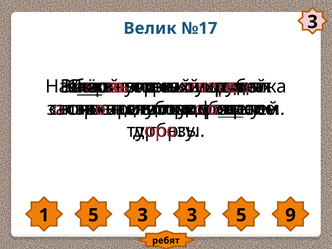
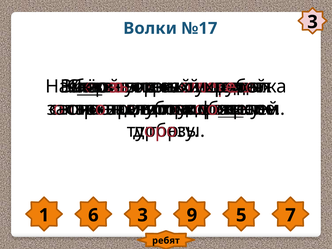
Велик: Велик -> Волки
1 5: 5 -> 6
3 3: 3 -> 9
9: 9 -> 7
